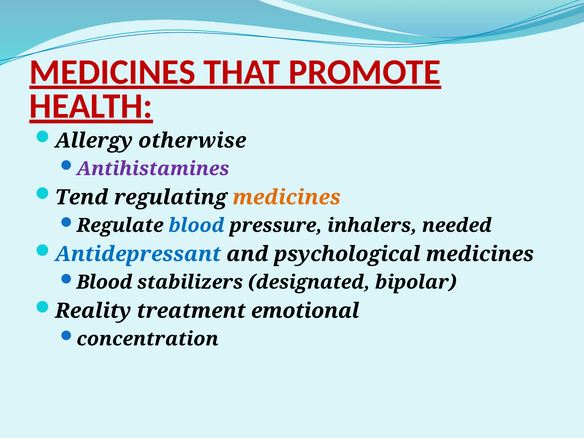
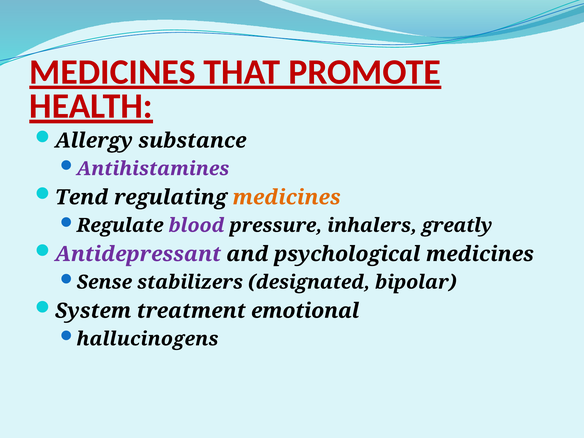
otherwise: otherwise -> substance
blood at (197, 225) colour: blue -> purple
needed: needed -> greatly
Antidepressant colour: blue -> purple
Blood at (104, 282): Blood -> Sense
Reality: Reality -> System
concentration: concentration -> hallucinogens
